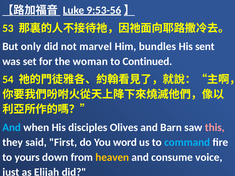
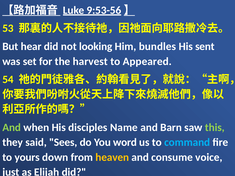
only: only -> hear
marvel: marvel -> looking
woman: woman -> harvest
Continued: Continued -> Appeared
And at (12, 128) colour: light blue -> light green
Olives: Olives -> Name
this colour: pink -> light green
First: First -> Sees
